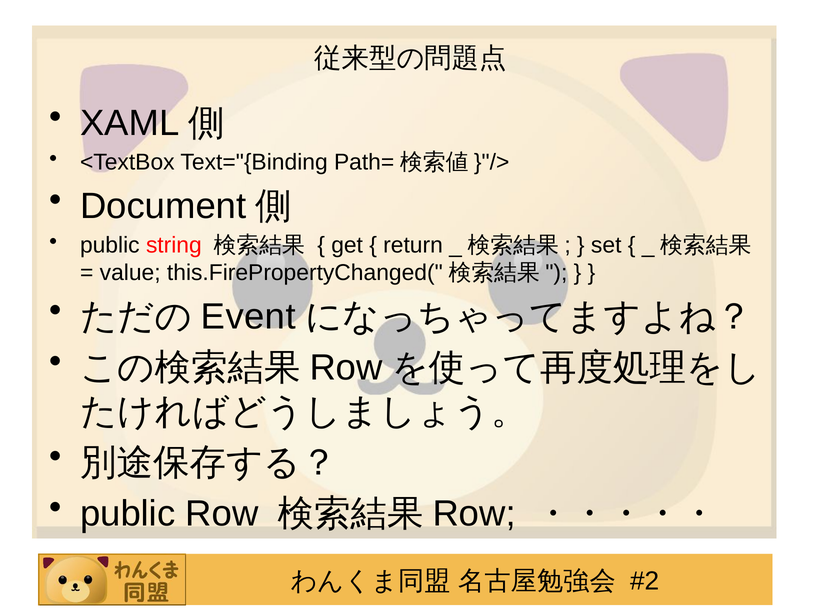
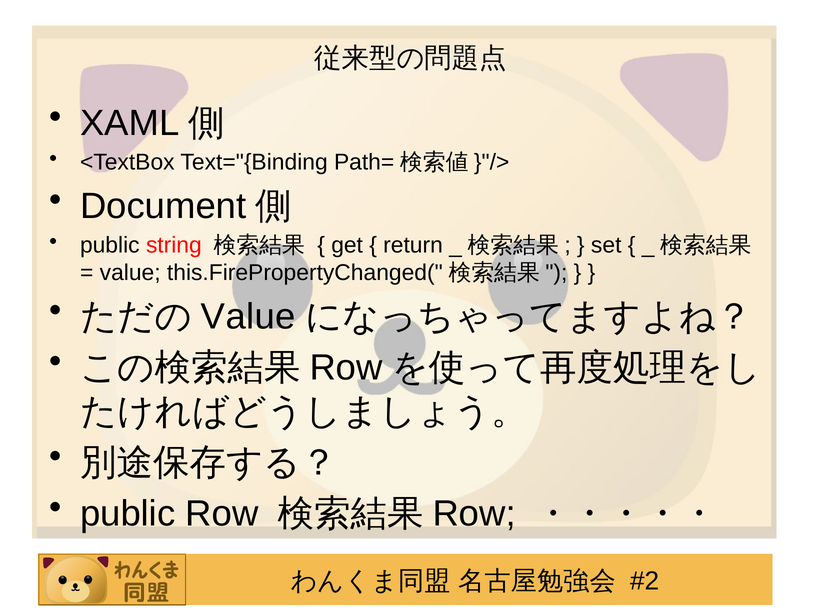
Event at (248, 317): Event -> Value
